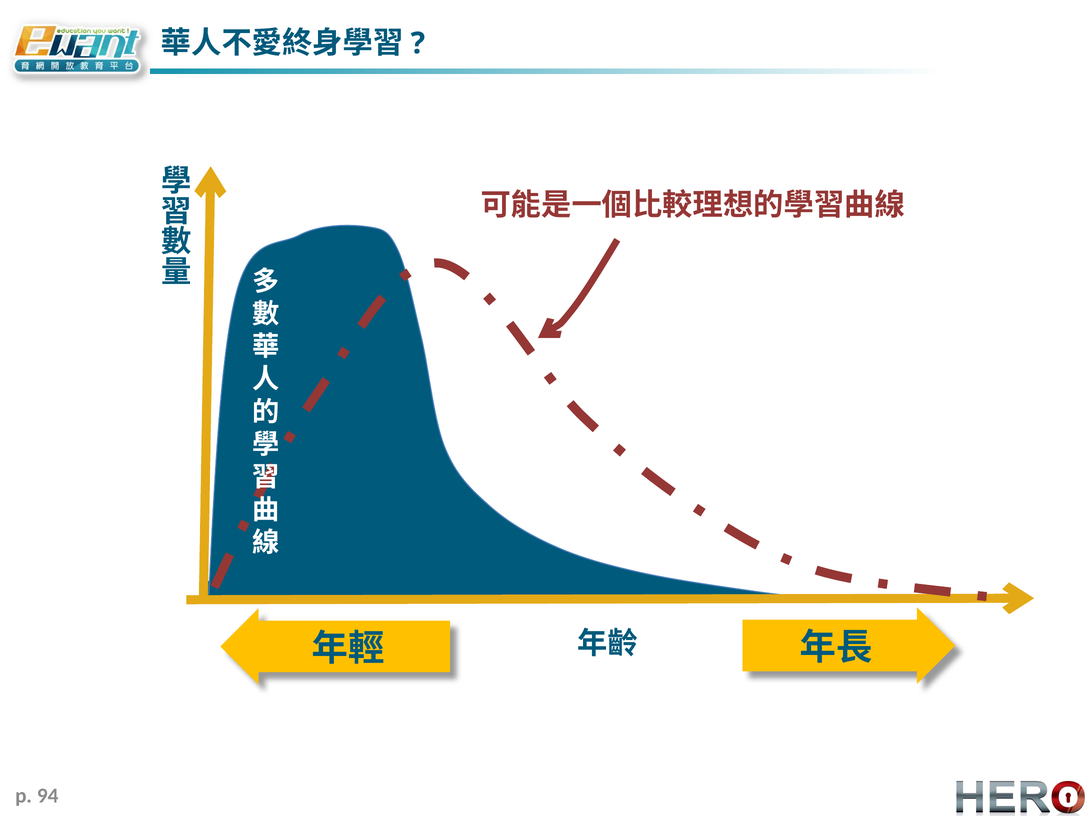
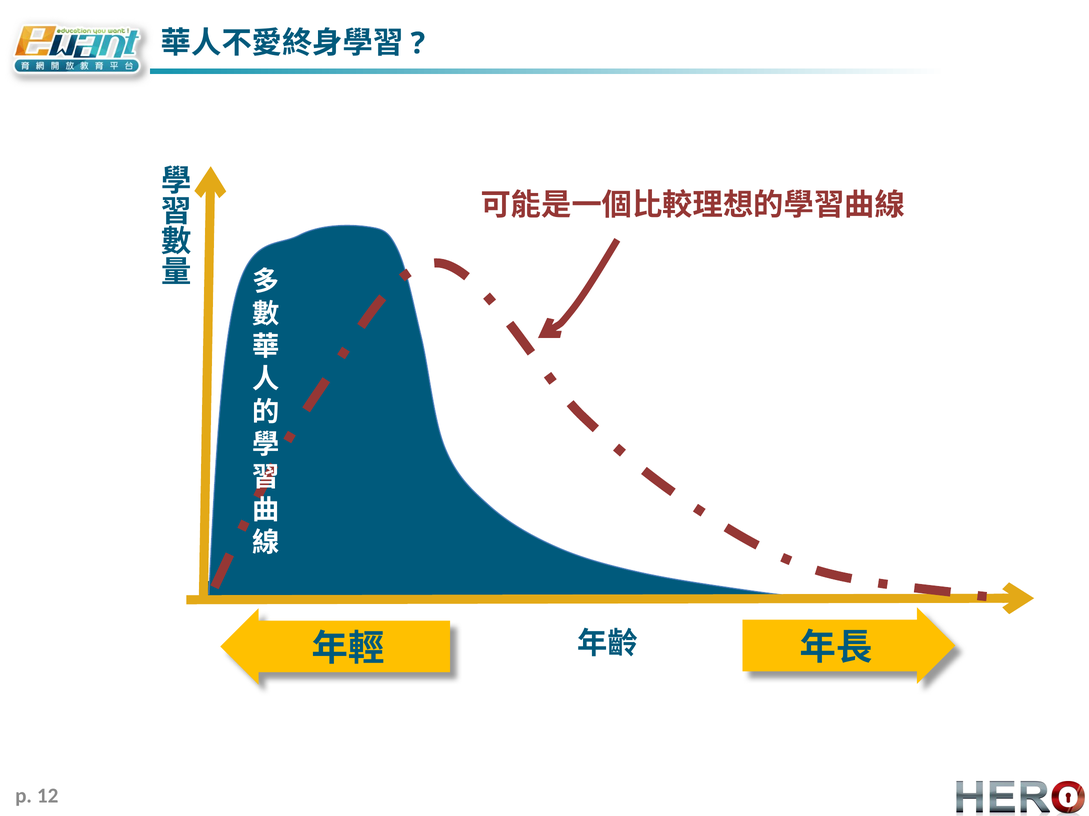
94: 94 -> 12
